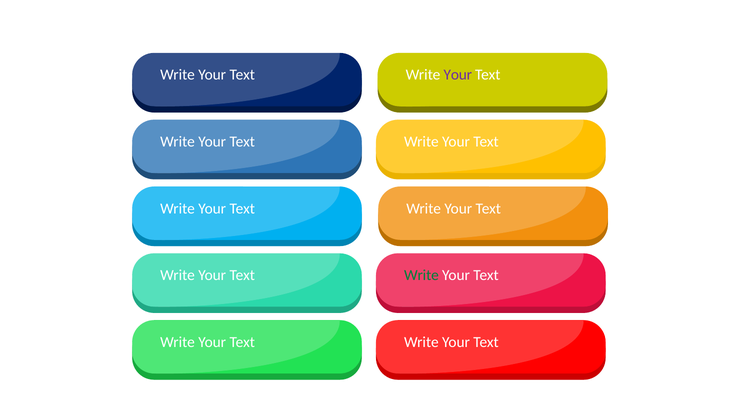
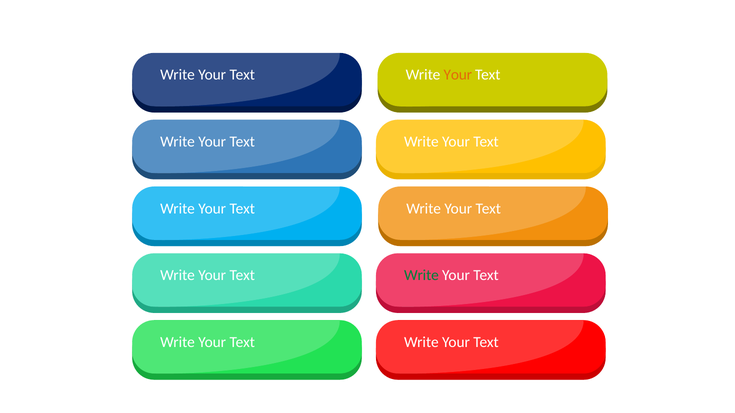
Your at (458, 75) colour: purple -> orange
